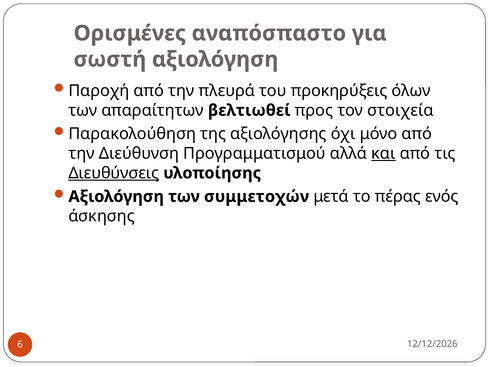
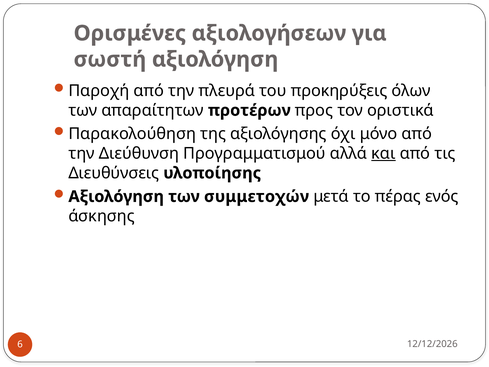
αναπόσπαστο: αναπόσπαστο -> αξιολογήσεων
βελτιωθεί: βελτιωθεί -> προτέρων
στοιχεία: στοιχεία -> οριστικά
Διευθύνσεις underline: present -> none
